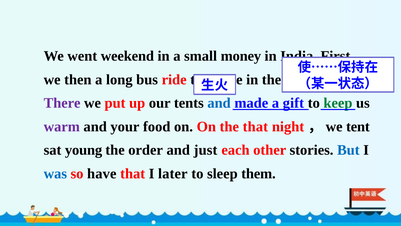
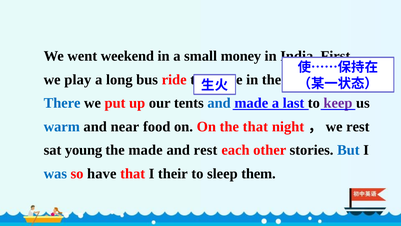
then: then -> play
There colour: purple -> blue
gift: gift -> last
keep colour: green -> purple
warm colour: purple -> blue
your: your -> near
night，we tent: tent -> rest
the order: order -> made
and just: just -> rest
later: later -> their
